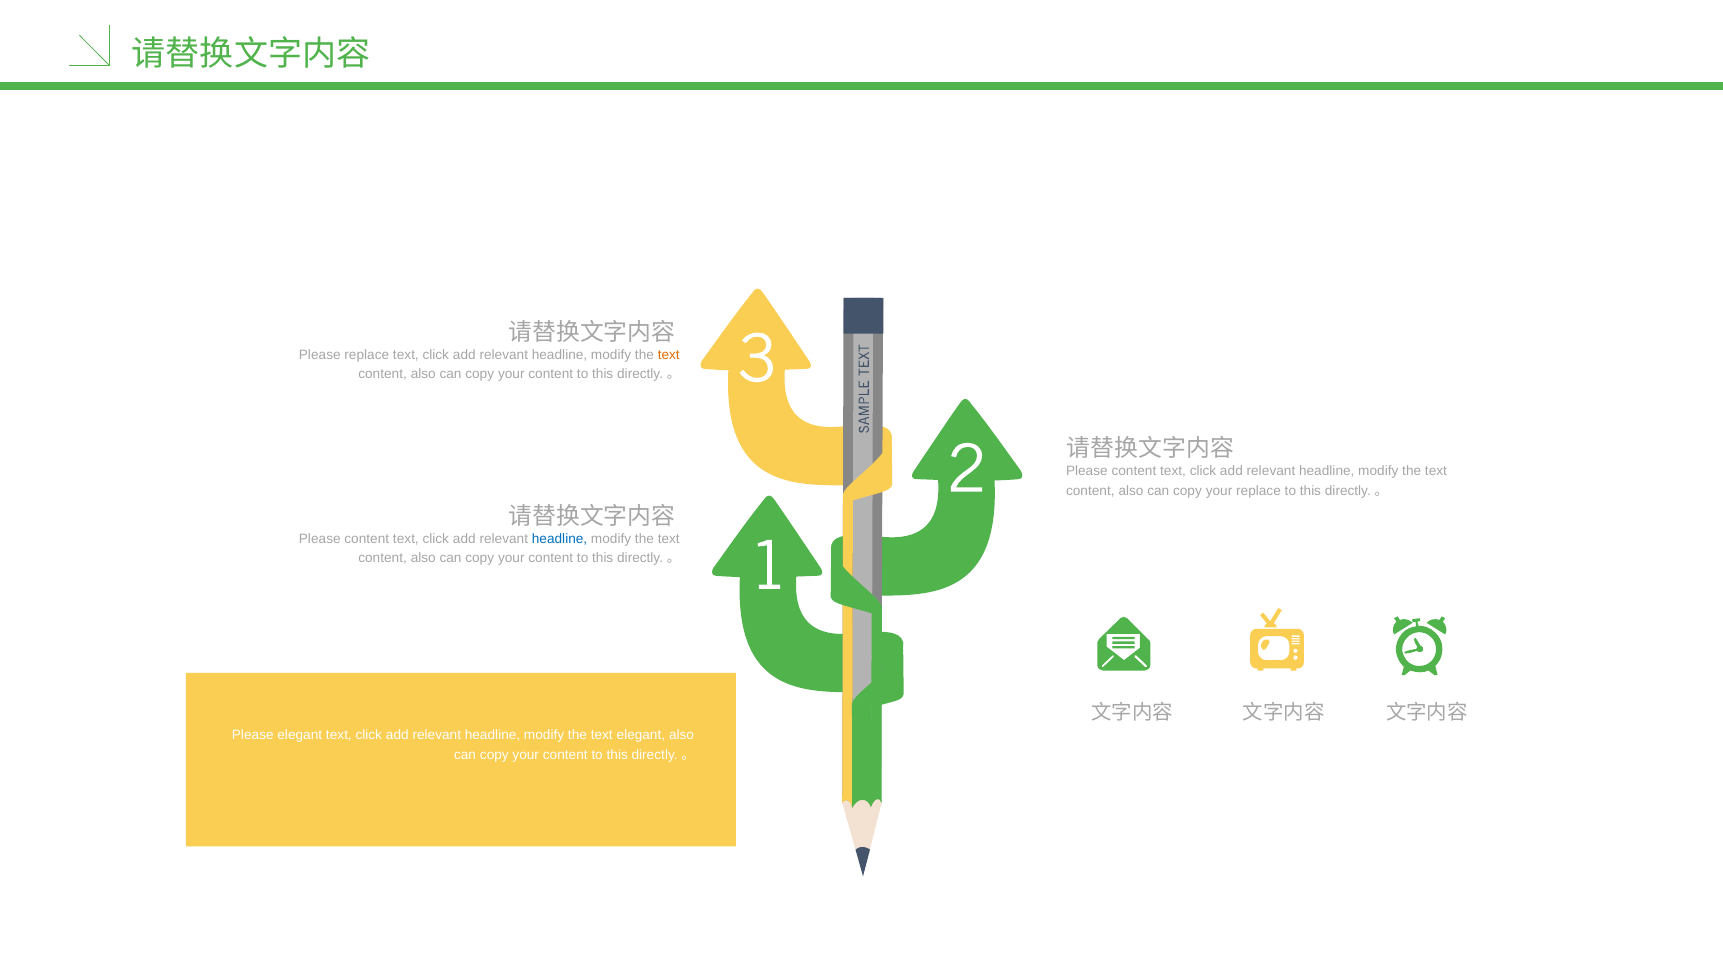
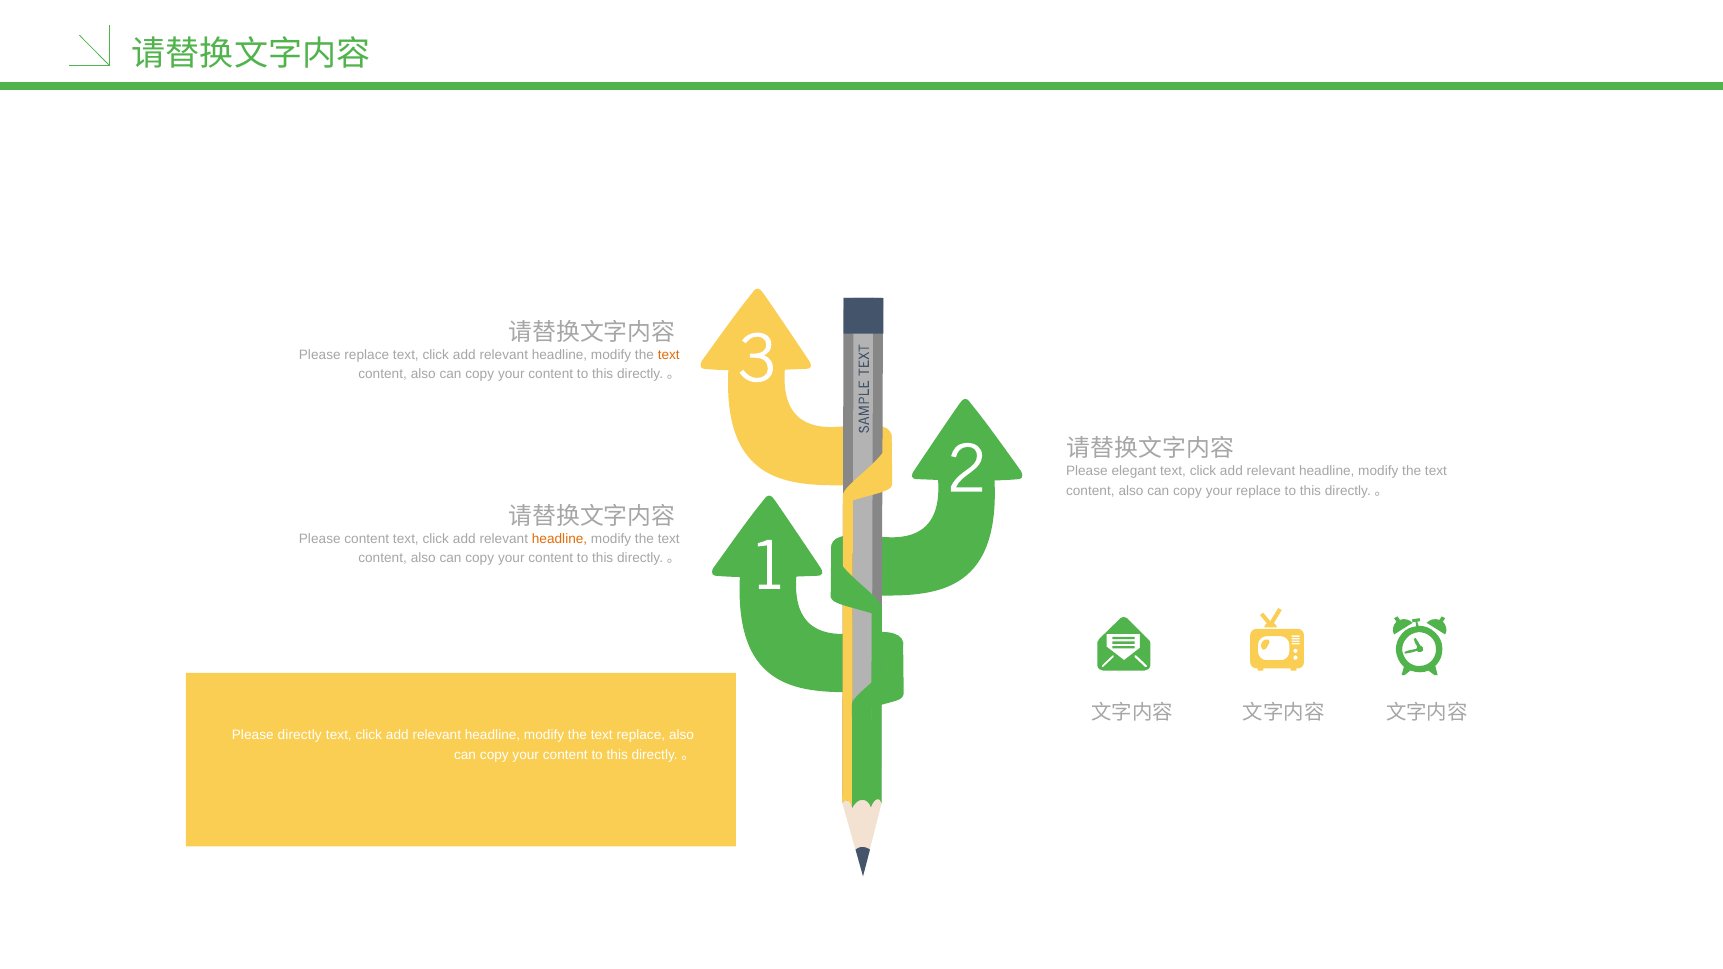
content at (1134, 471): content -> elegant
headline at (560, 539) colour: blue -> orange
Please elegant: elegant -> directly
text elegant: elegant -> replace
